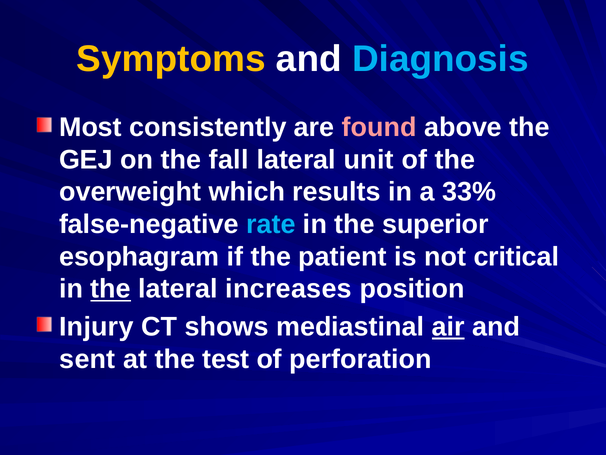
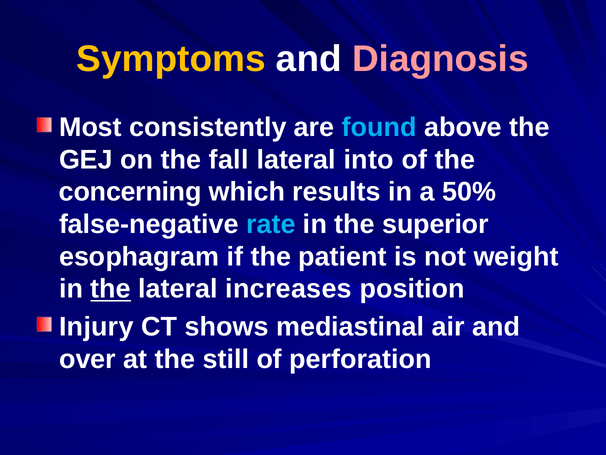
Diagnosis colour: light blue -> pink
found colour: pink -> light blue
unit: unit -> into
overweight: overweight -> concerning
33%: 33% -> 50%
critical: critical -> weight
air underline: present -> none
sent: sent -> over
test: test -> still
